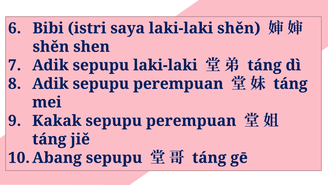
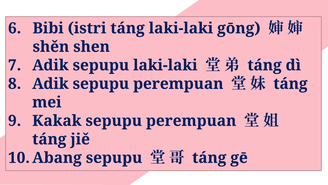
istri saya: saya -> táng
laki-laki shěn: shěn -> gōng
